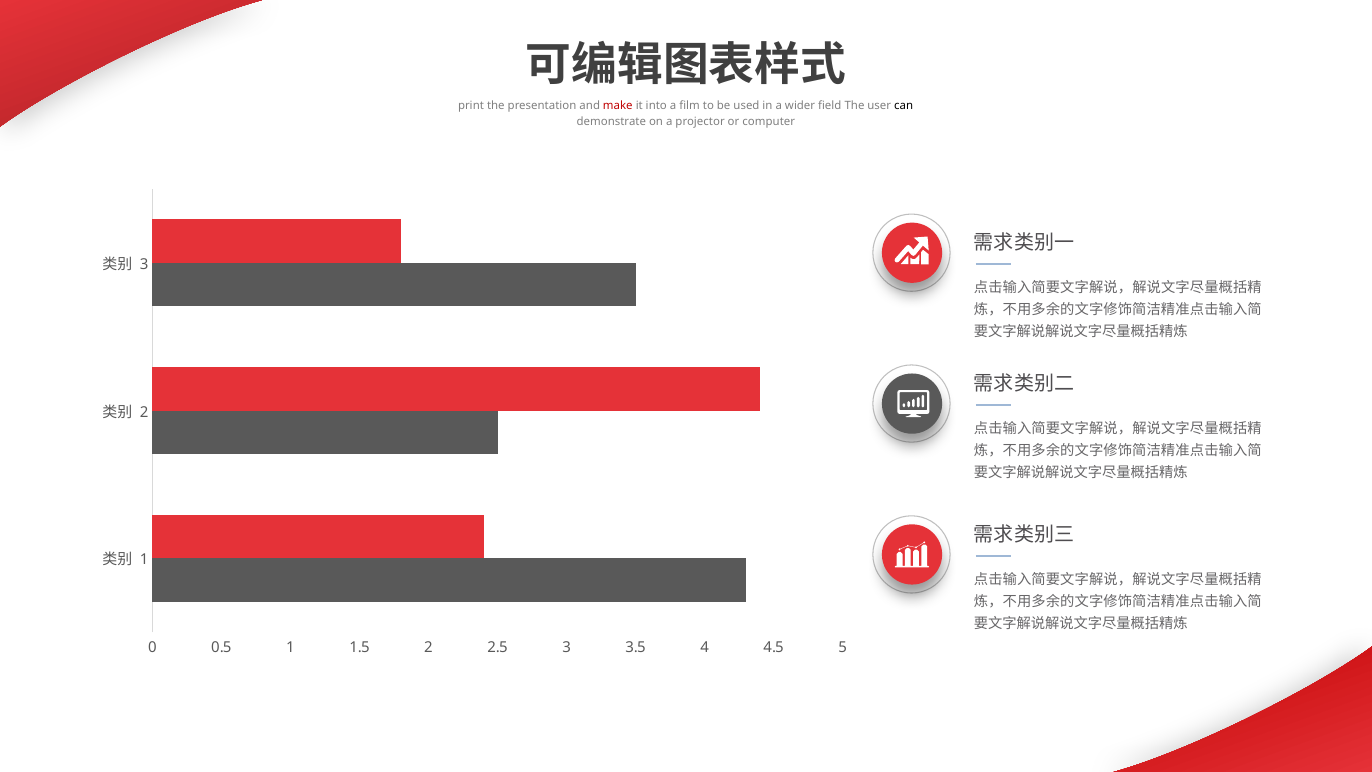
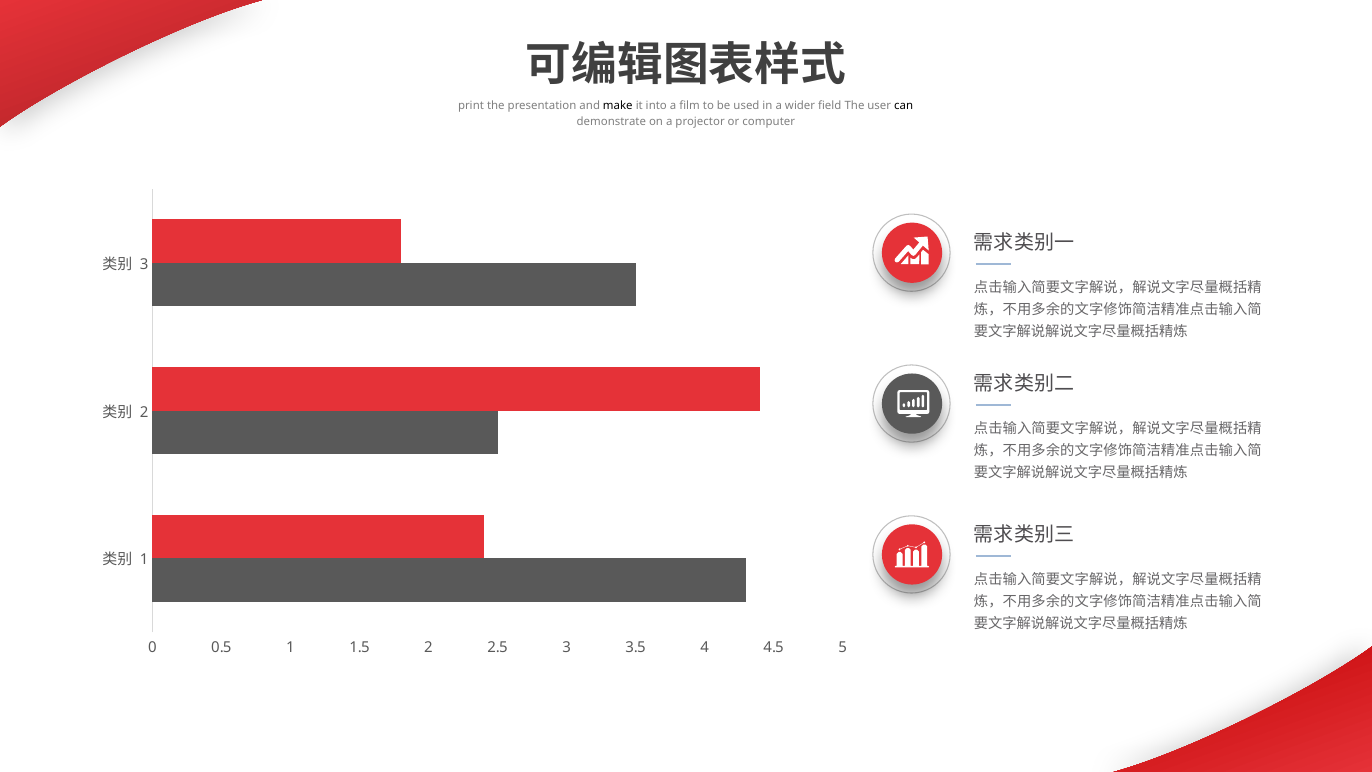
make colour: red -> black
